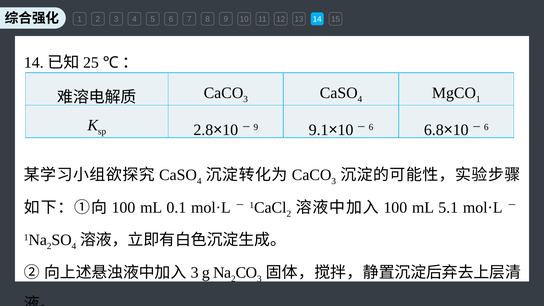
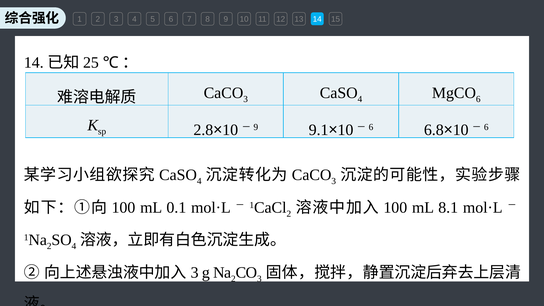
1 at (478, 99): 1 -> 6
5.1: 5.1 -> 8.1
